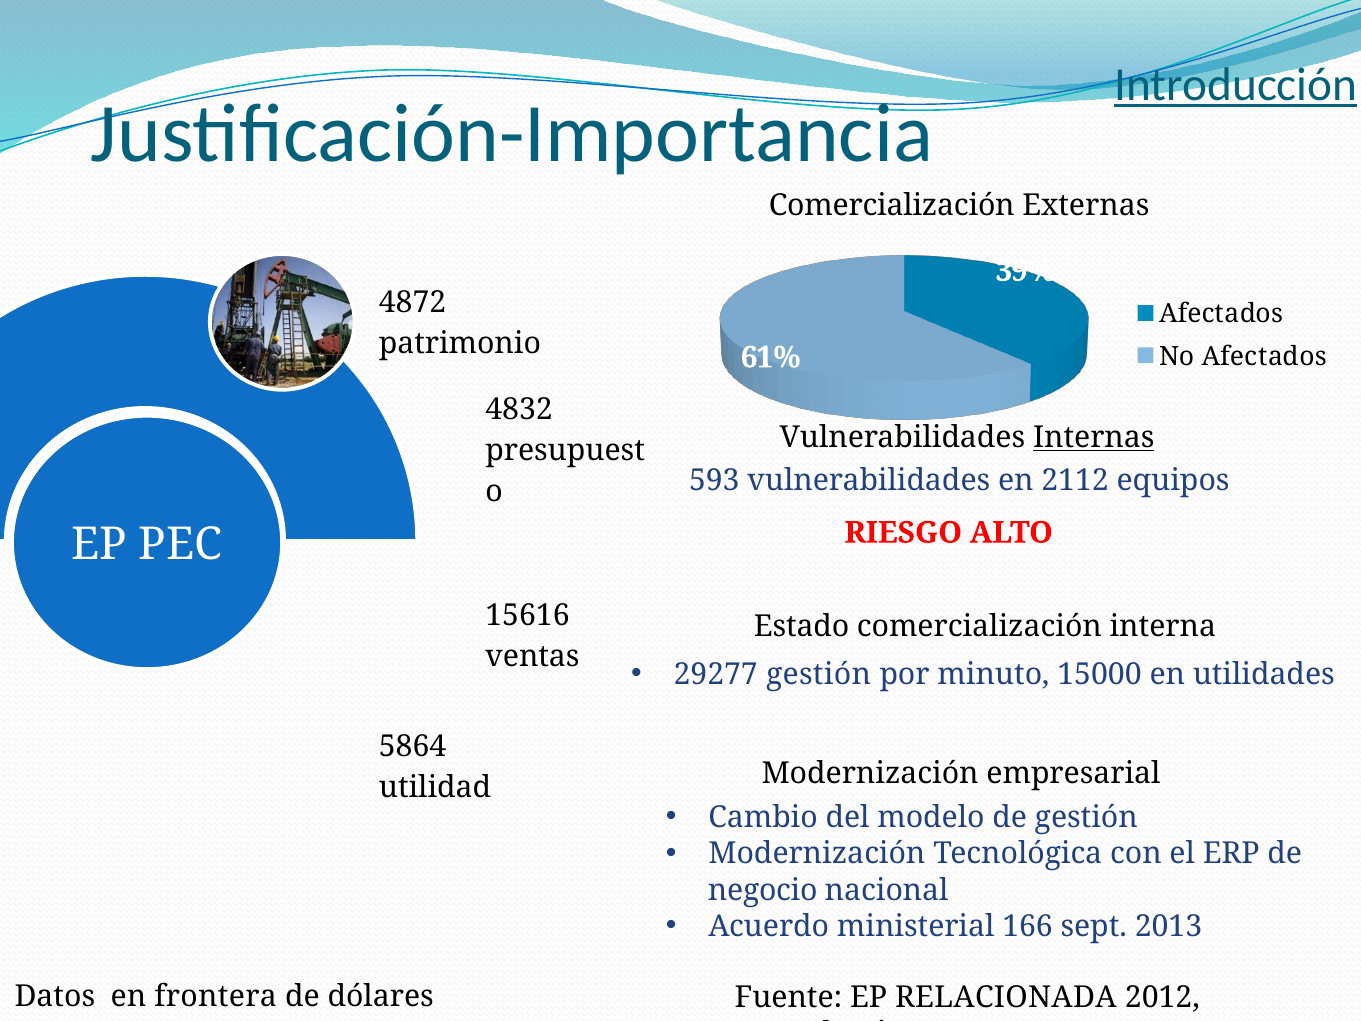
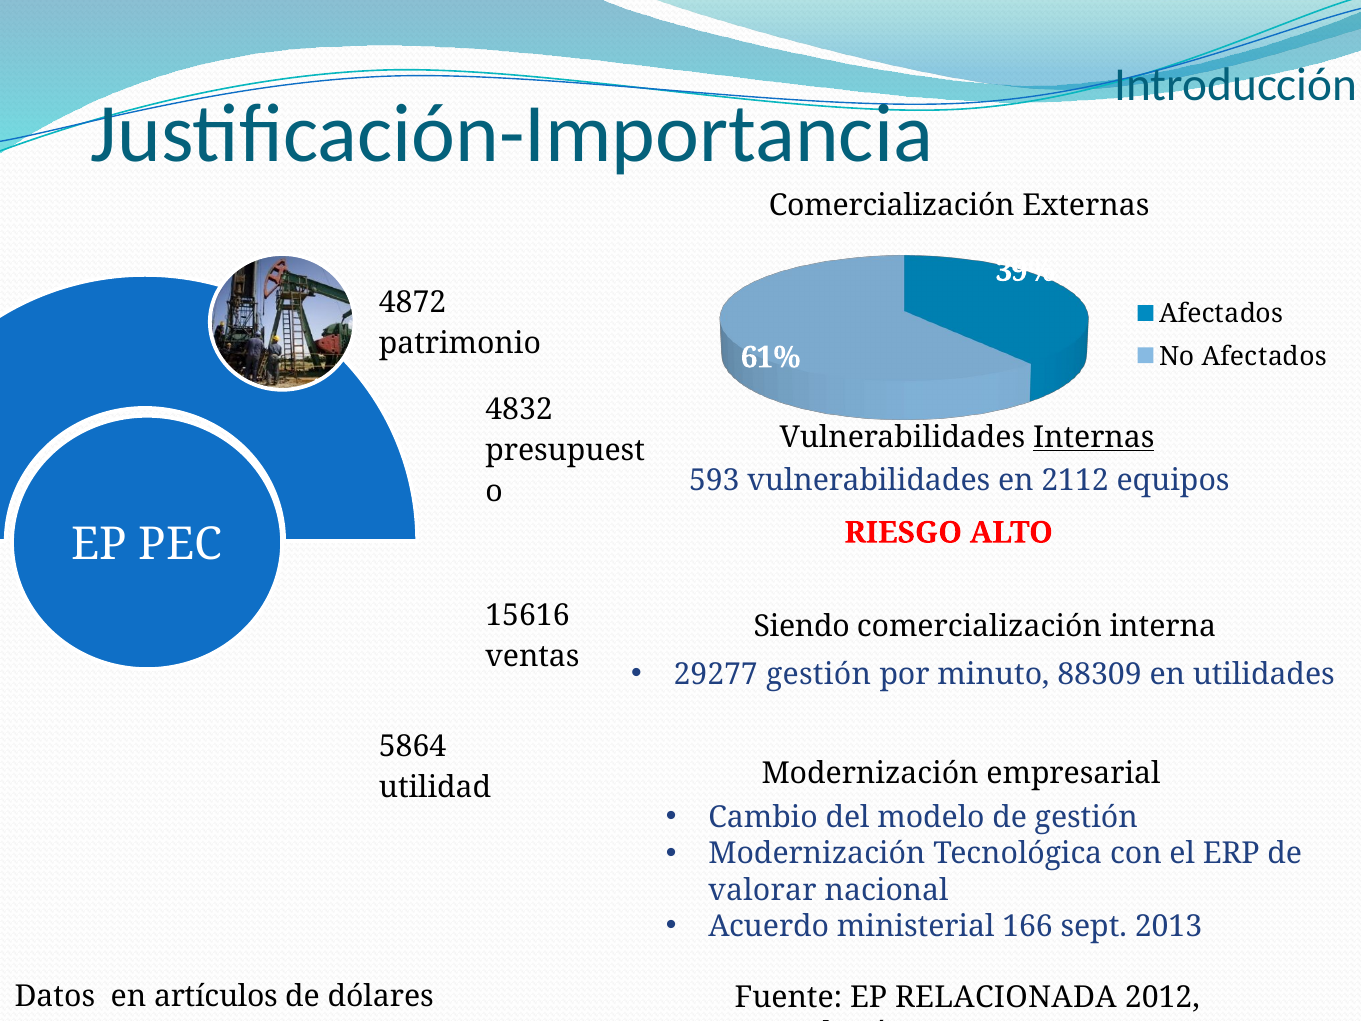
Introducción underline: present -> none
Estado: Estado -> Siendo
15000: 15000 -> 88309
negocio: negocio -> valorar
frontera: frontera -> artículos
